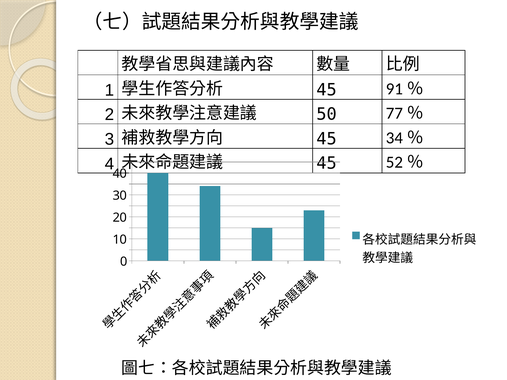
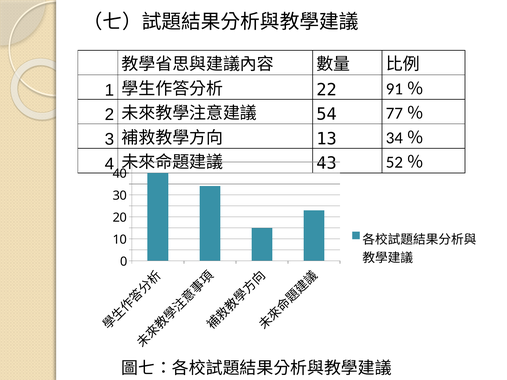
45 at (327, 90): 45 -> 22
50: 50 -> 54
45 at (327, 139): 45 -> 13
45 at (327, 163): 45 -> 43
